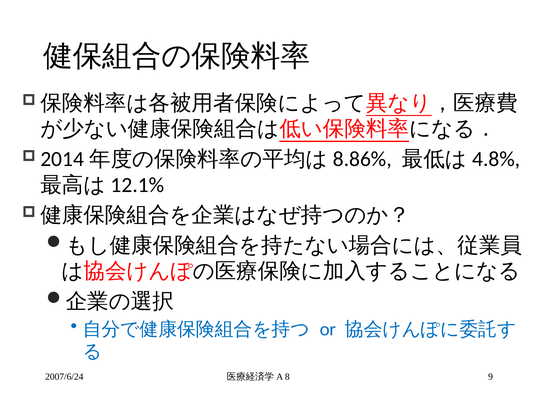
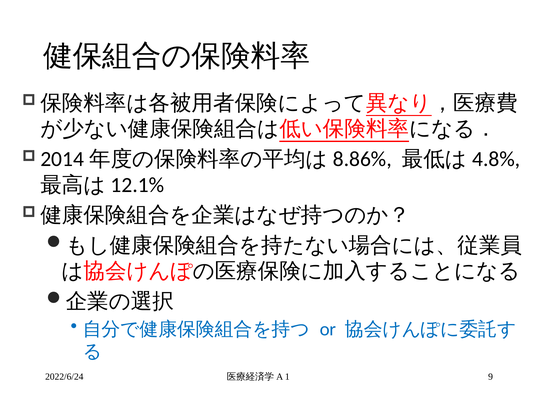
2007/6/24: 2007/6/24 -> 2022/6/24
8: 8 -> 1
